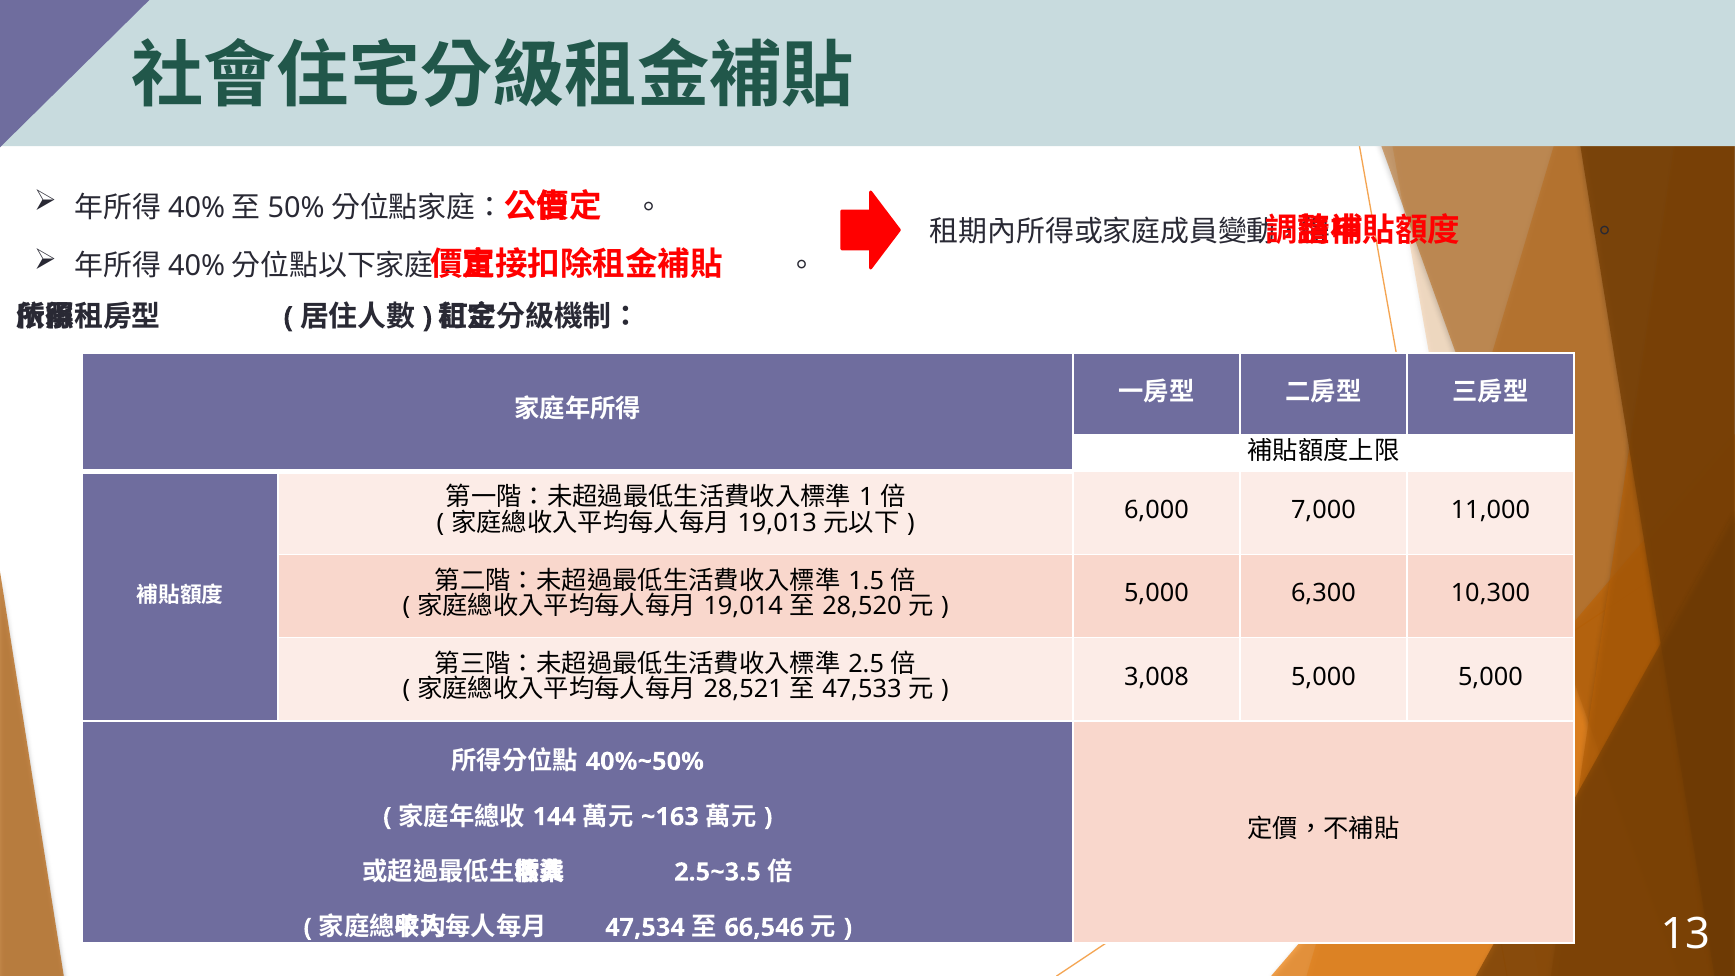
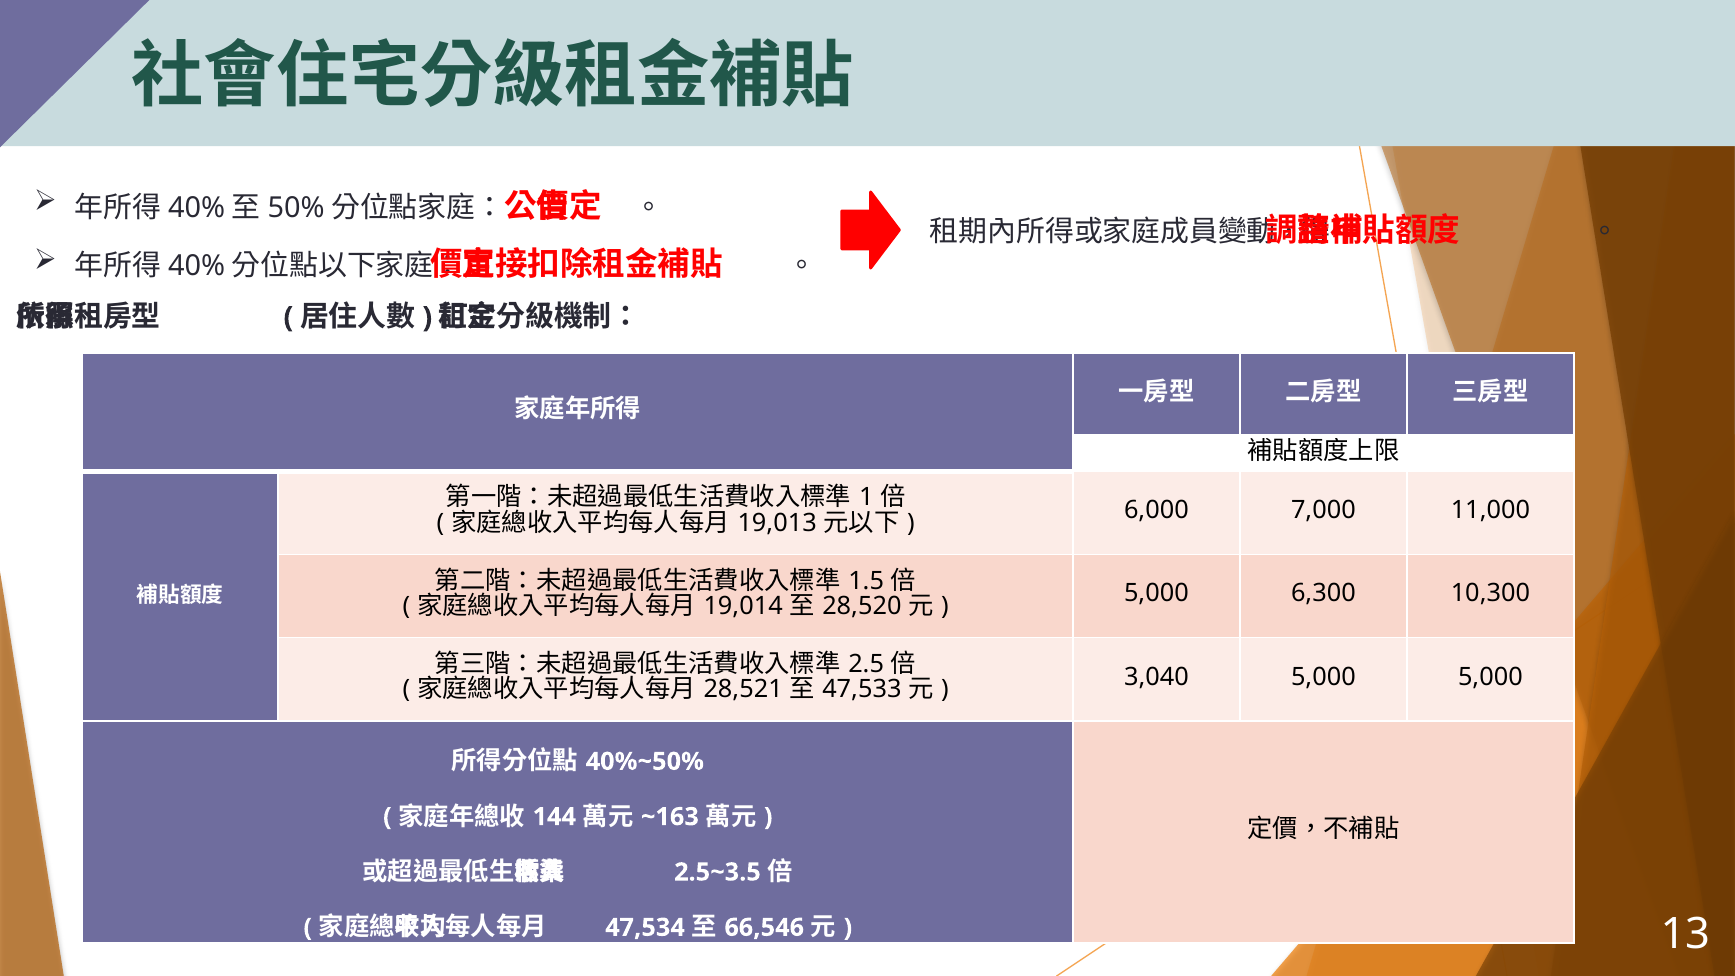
3,008: 3,008 -> 3,040
